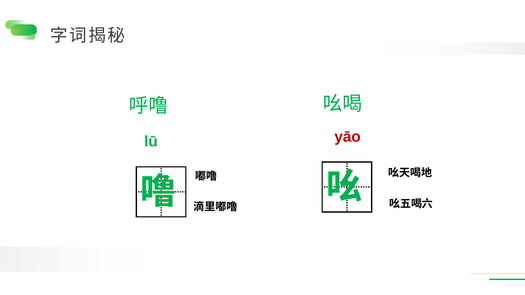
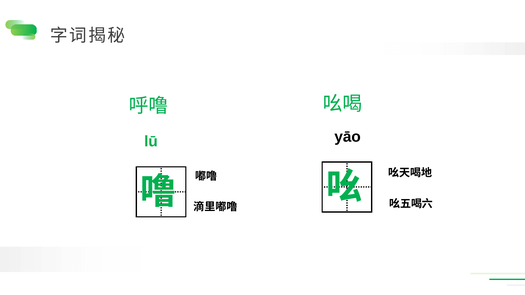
yāo colour: red -> black
